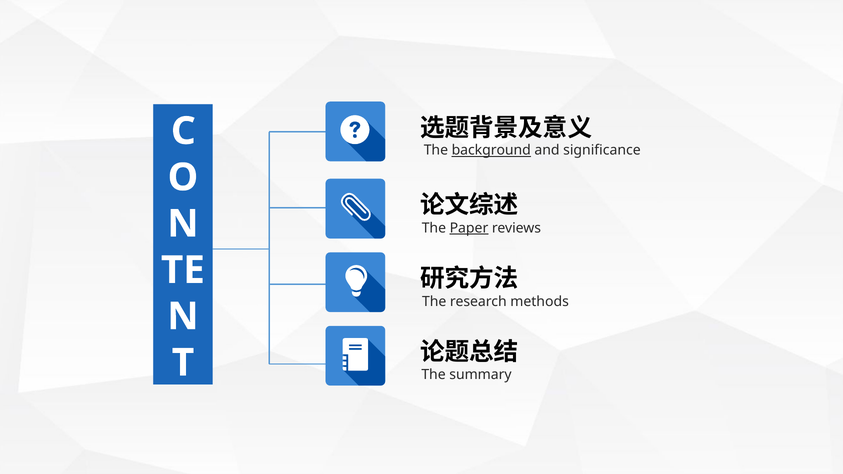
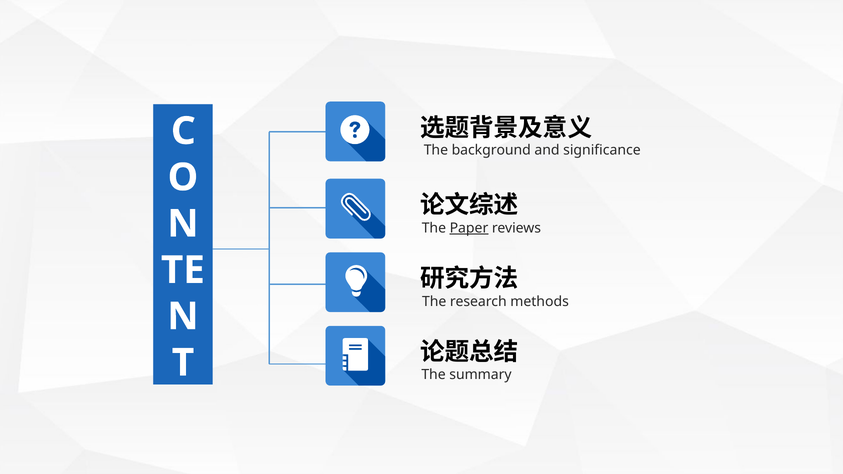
background underline: present -> none
